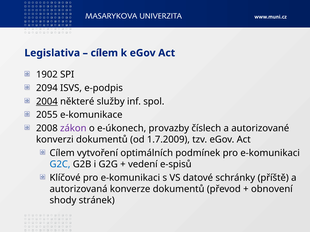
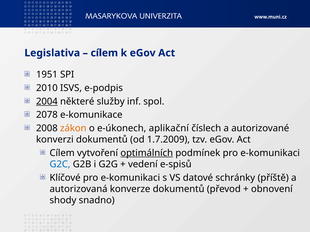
1902: 1902 -> 1951
2094: 2094 -> 2010
2055: 2055 -> 2078
zákon colour: purple -> orange
provazby: provazby -> aplikační
optimálních underline: none -> present
stránek: stránek -> snadno
